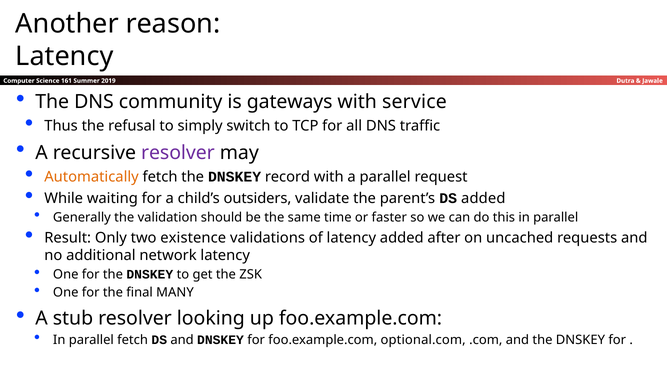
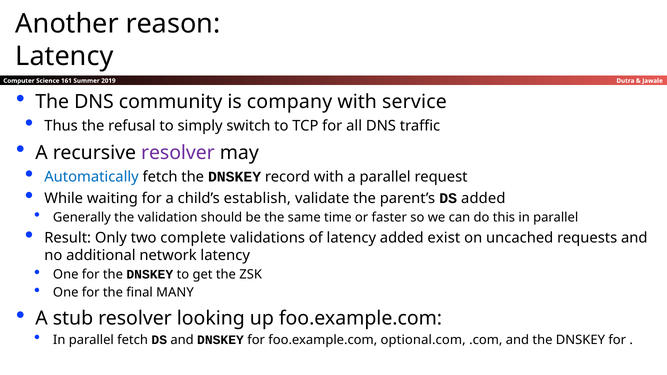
gateways: gateways -> company
Automatically colour: orange -> blue
outsiders: outsiders -> establish
existence: existence -> complete
after: after -> exist
